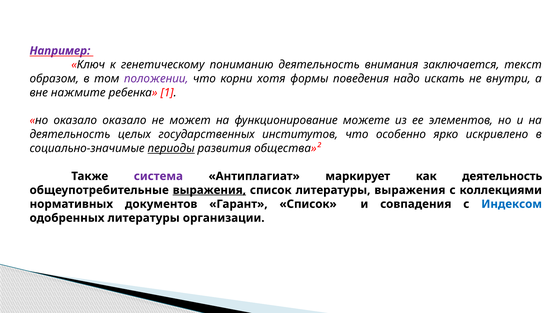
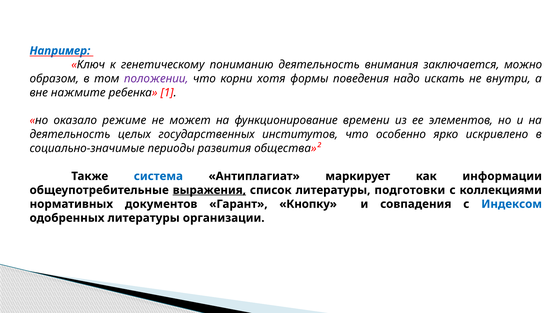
Например colour: purple -> blue
текст: текст -> можно
оказало оказало: оказало -> режиме
можете: можете -> времени
периоды underline: present -> none
система colour: purple -> blue
как деятельность: деятельность -> информации
литературы выражения: выражения -> подготовки
Гарант Список: Список -> Кнопку
